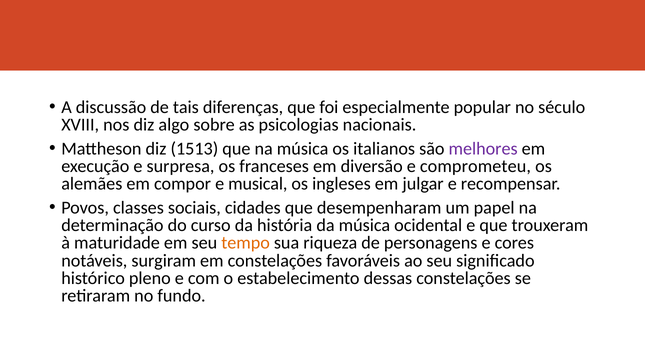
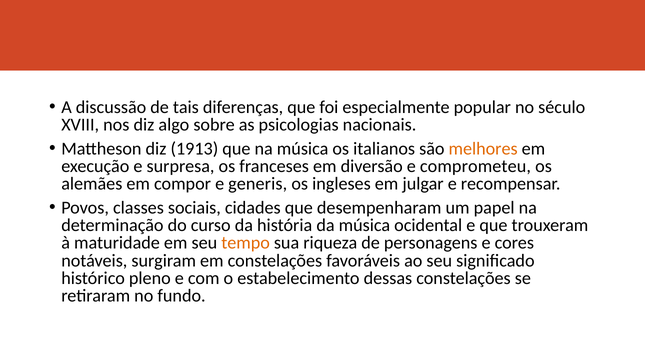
1513: 1513 -> 1913
melhores colour: purple -> orange
musical: musical -> generis
